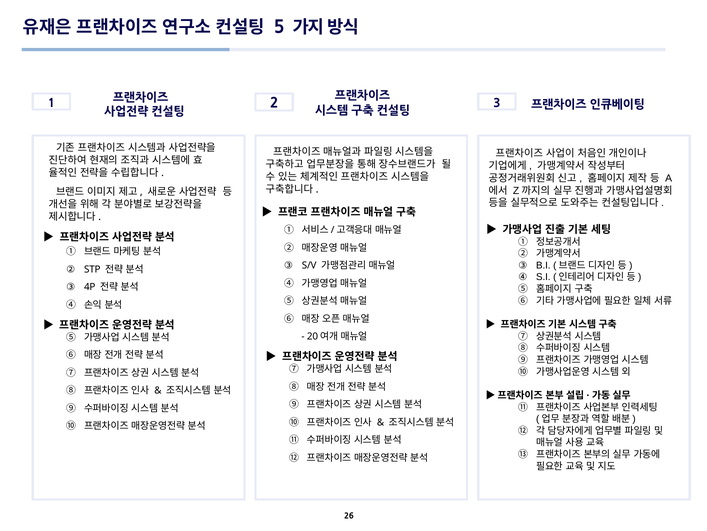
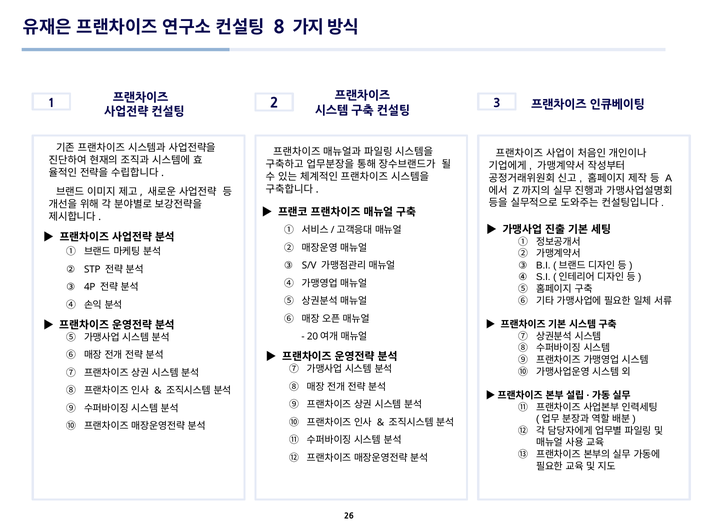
5: 5 -> 8
